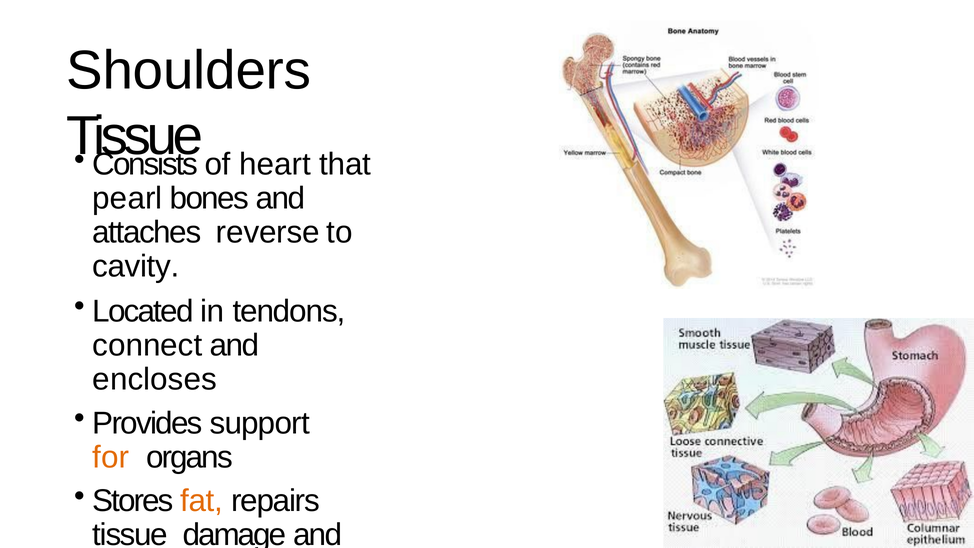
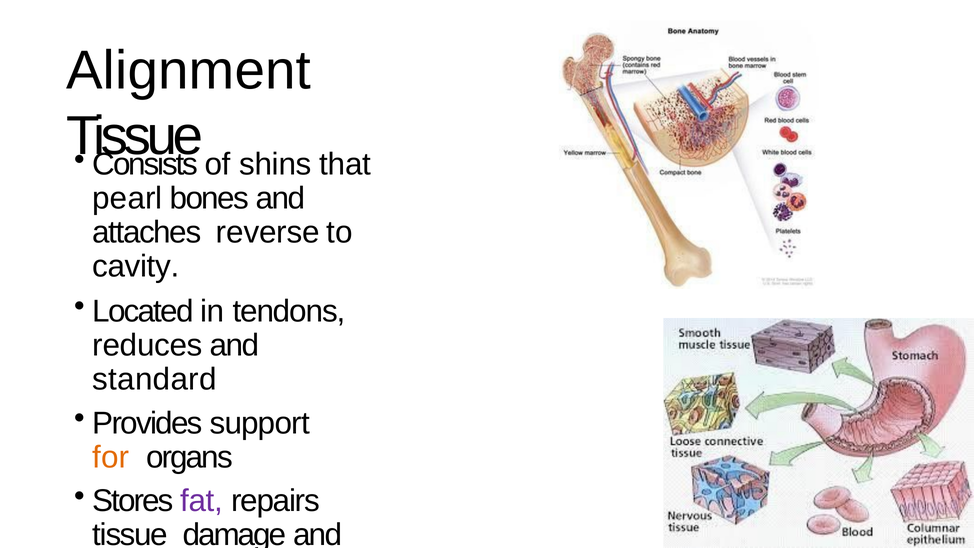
Shoulders: Shoulders -> Alignment
heart: heart -> shins
connect: connect -> reduces
encloses: encloses -> standard
fat colour: orange -> purple
